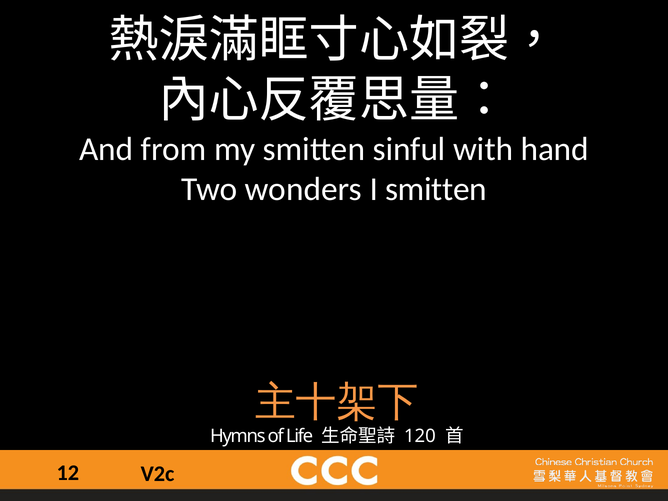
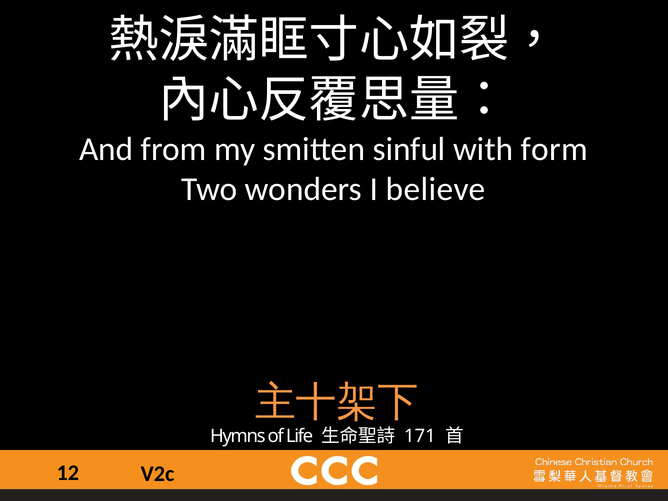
hand: hand -> form
I smitten: smitten -> believe
120: 120 -> 171
